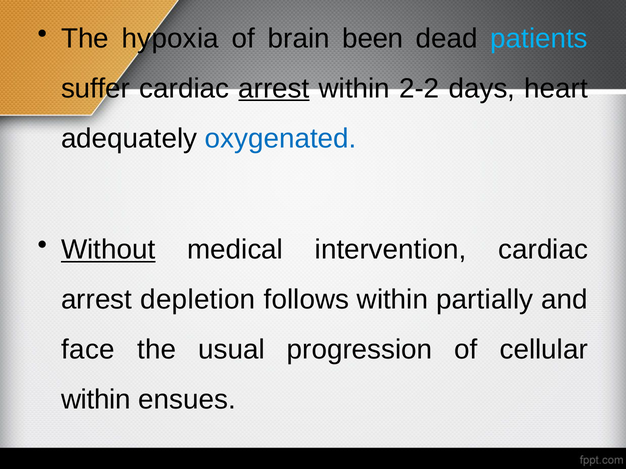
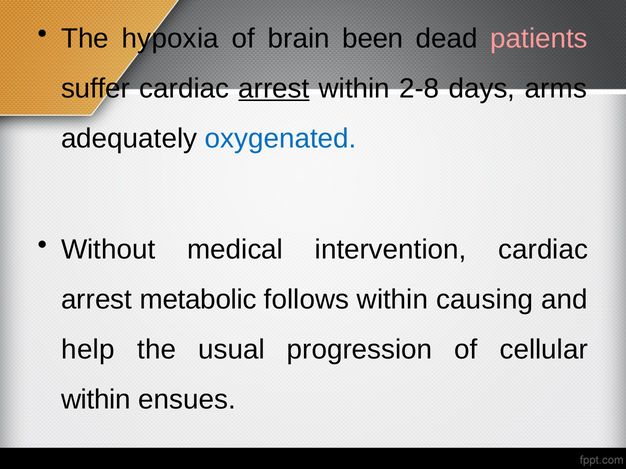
patients colour: light blue -> pink
2-2: 2-2 -> 2-8
heart: heart -> arms
Without underline: present -> none
depletion: depletion -> metabolic
partially: partially -> causing
face: face -> help
